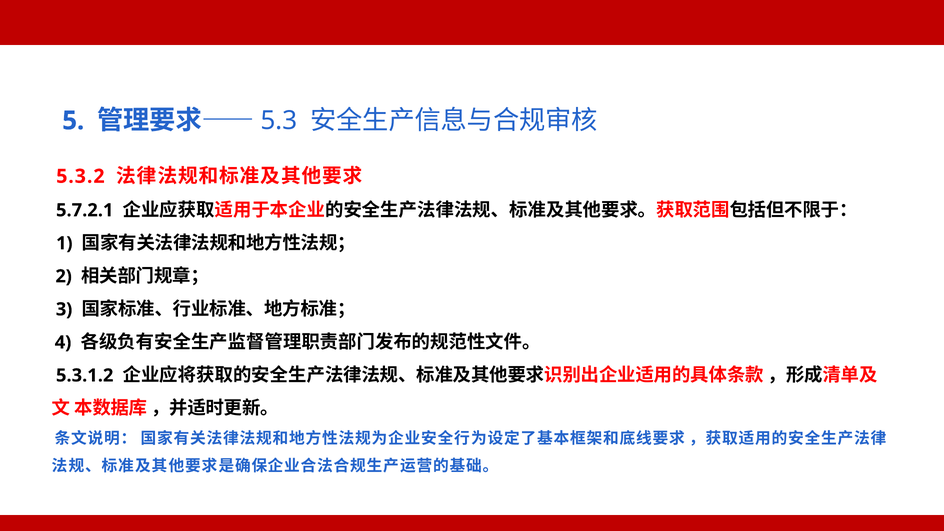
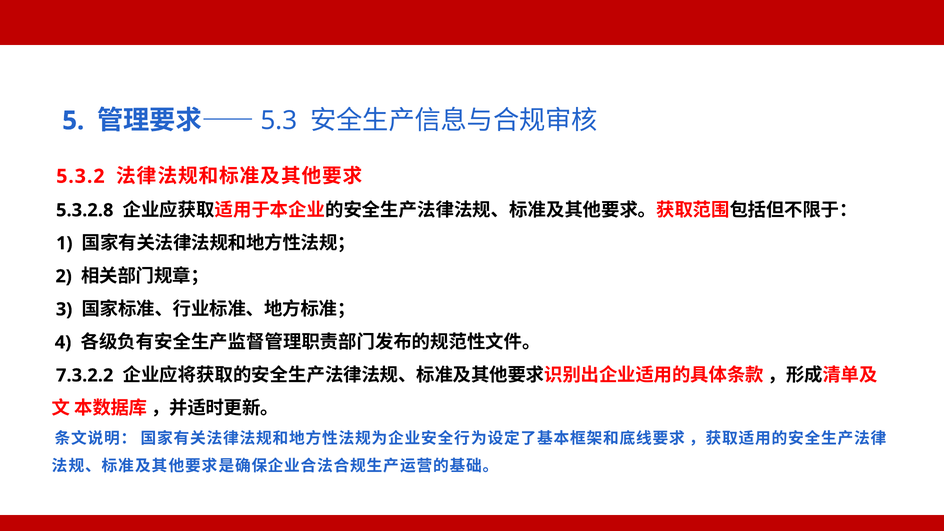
5.7.2.1: 5.7.2.1 -> 5.3.2.8
5.3.1.2: 5.3.1.2 -> 7.3.2.2
